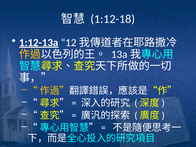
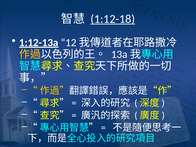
1:12-18 underline: none -> present
